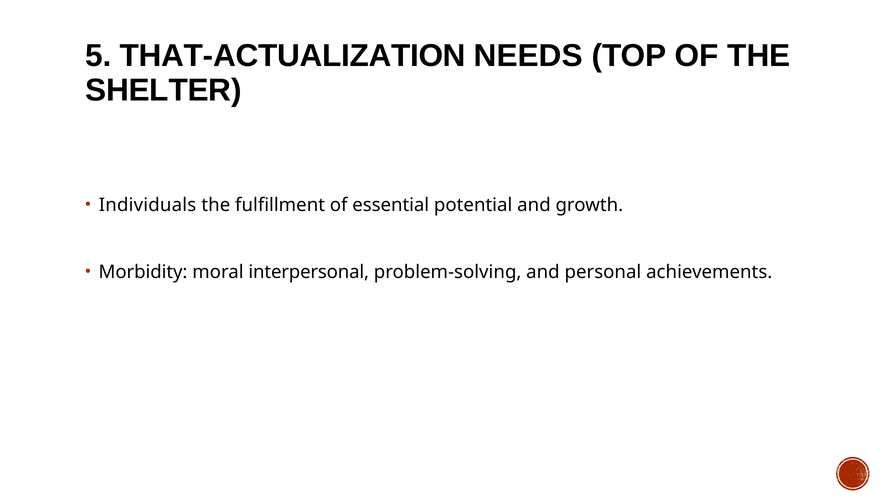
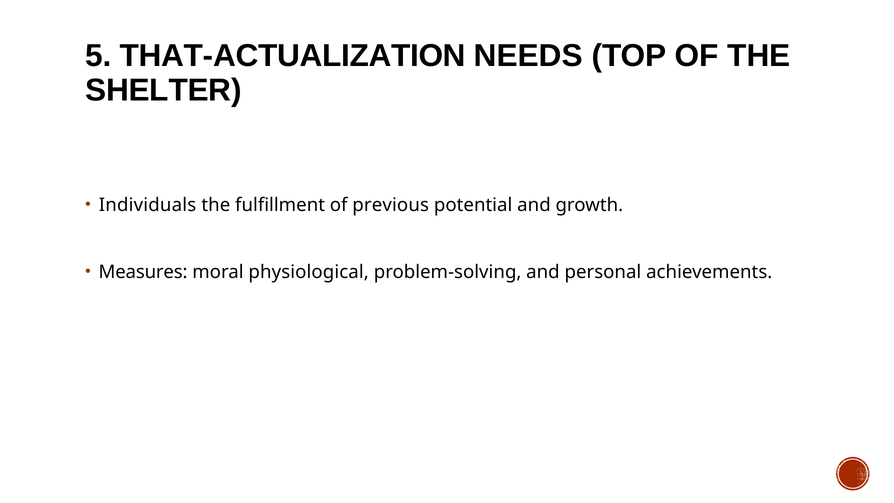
essential: essential -> previous
Morbidity: Morbidity -> Measures
interpersonal: interpersonal -> physiological
